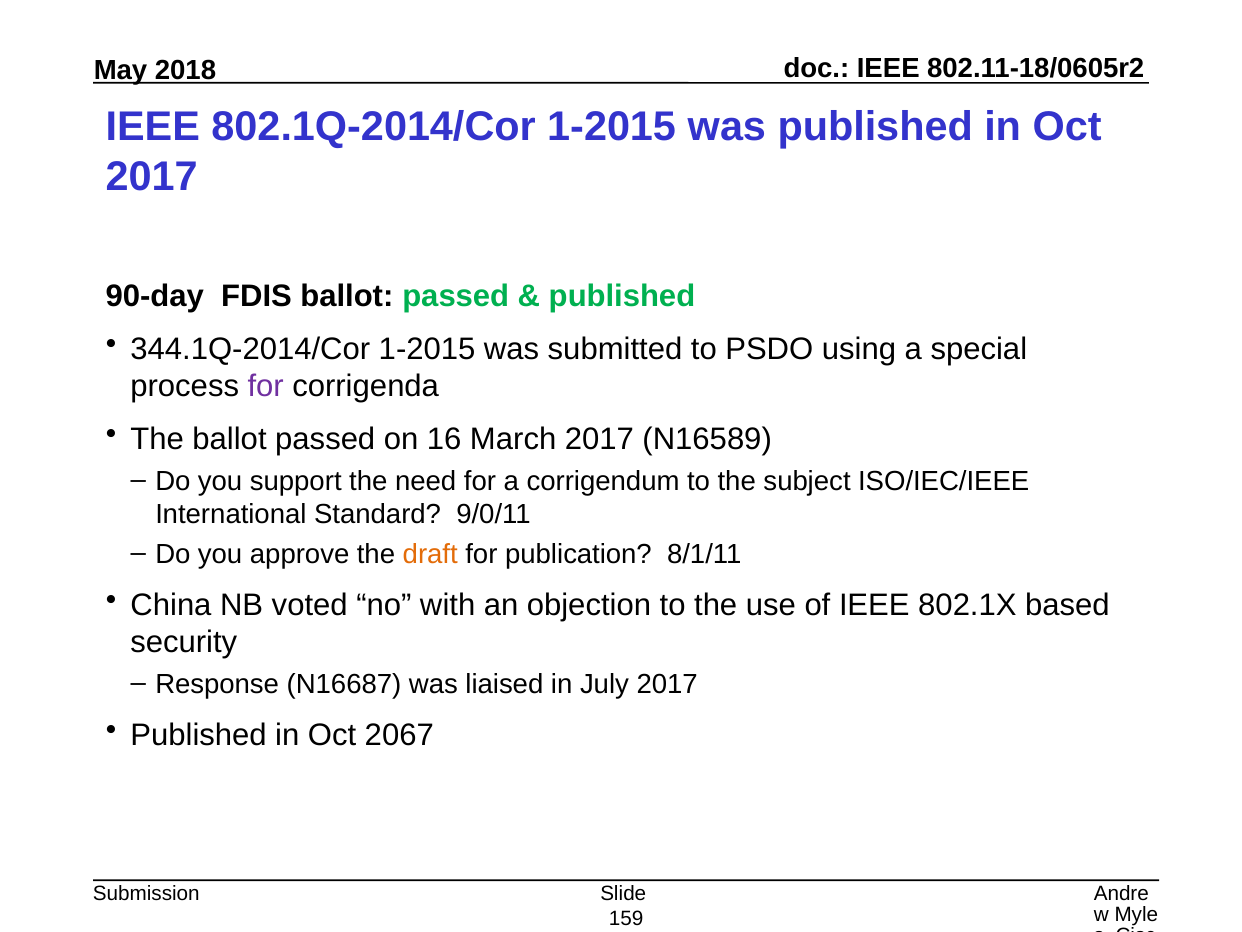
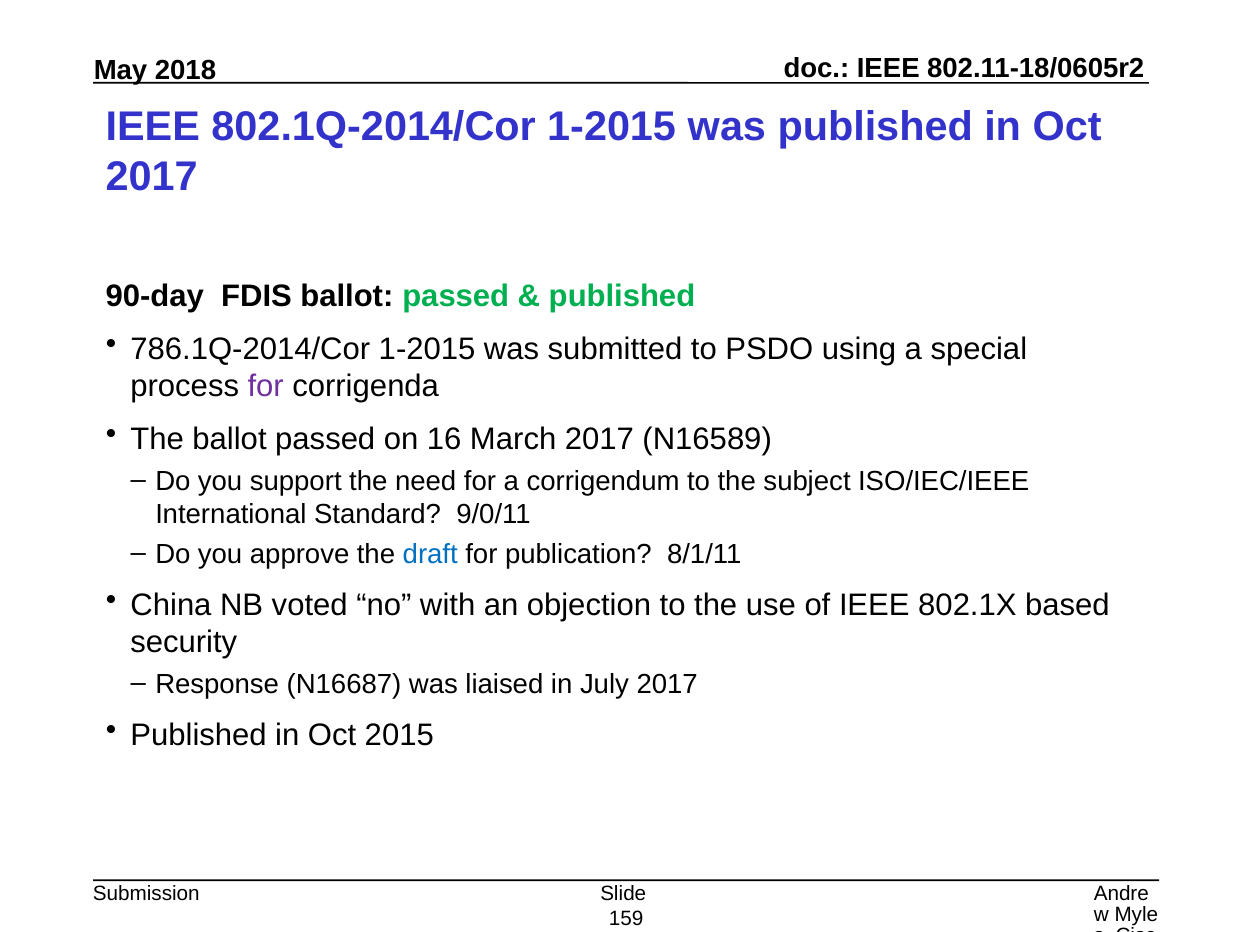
344.1Q-2014/Cor: 344.1Q-2014/Cor -> 786.1Q-2014/Cor
draft colour: orange -> blue
2067: 2067 -> 2015
